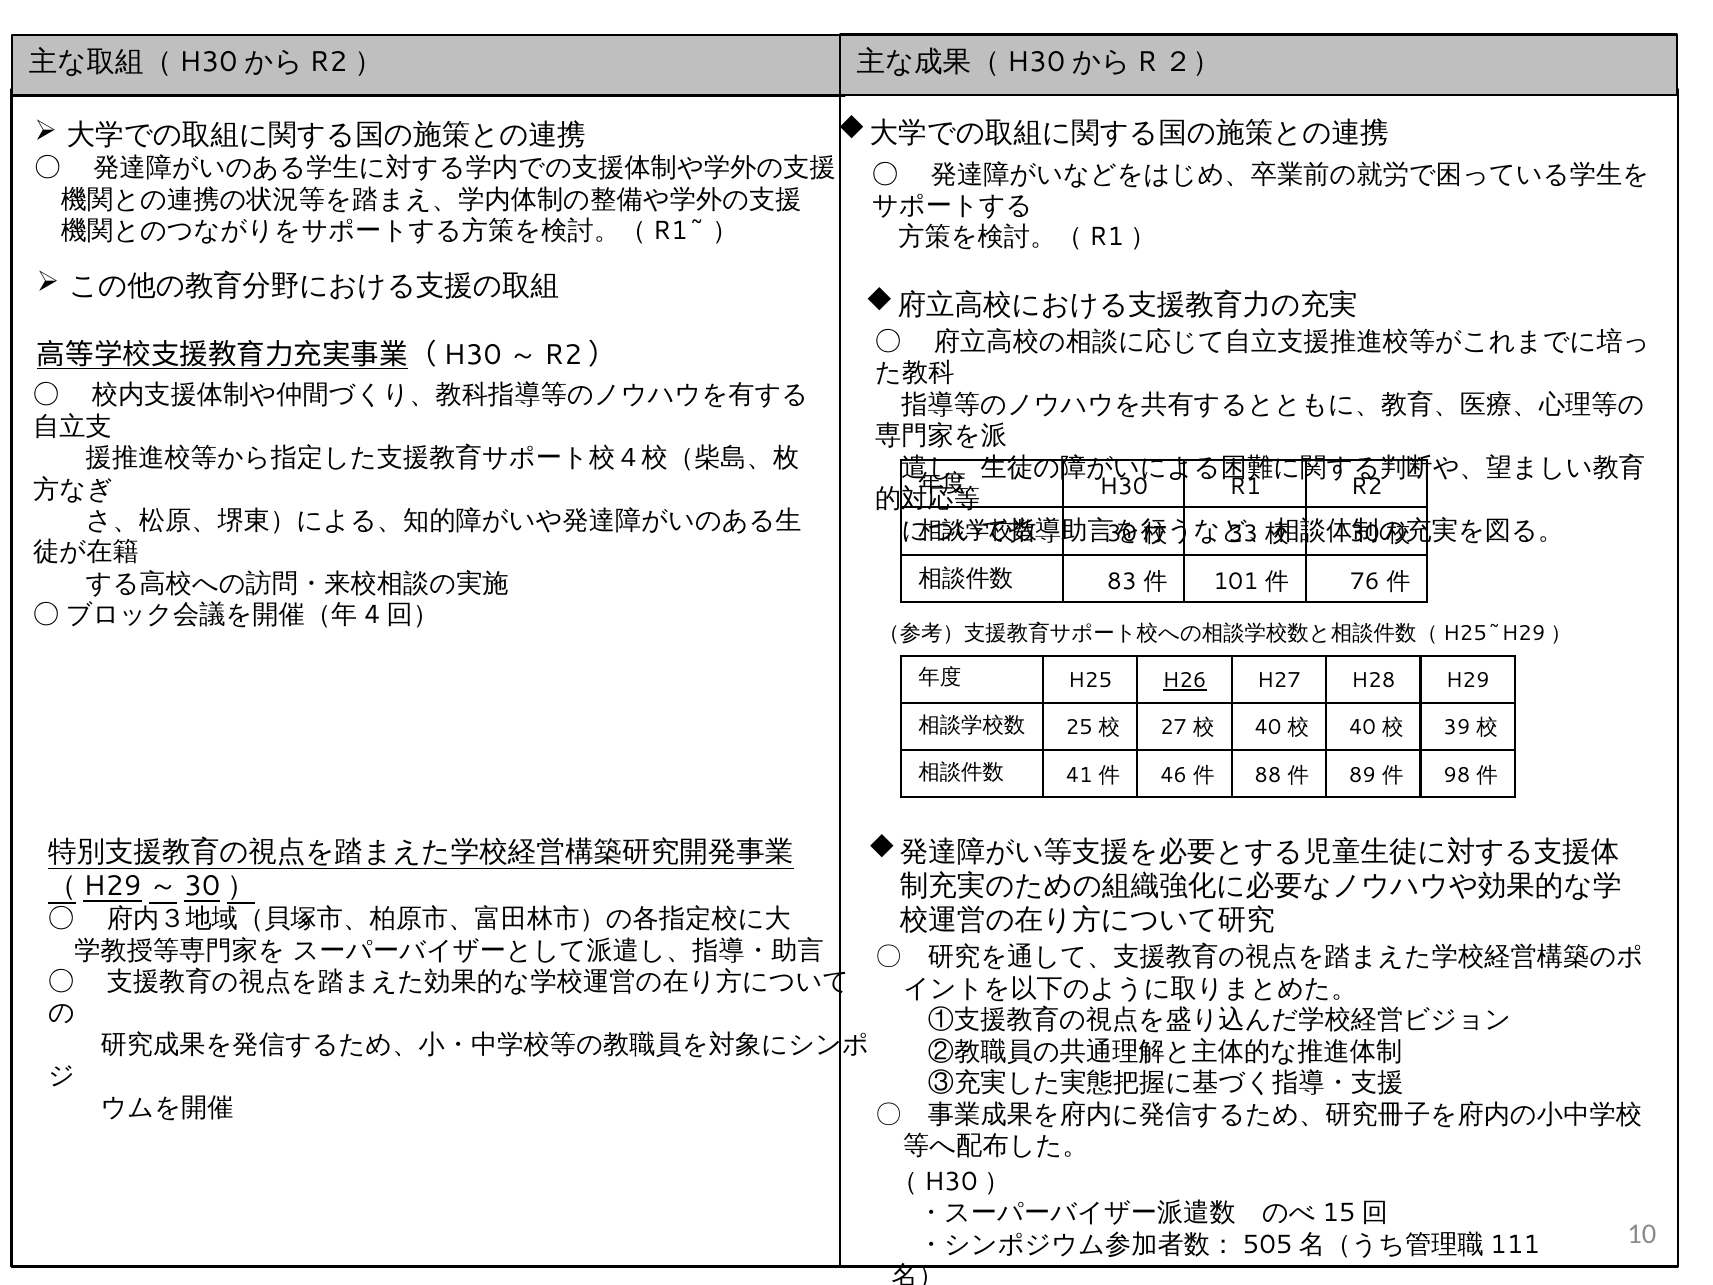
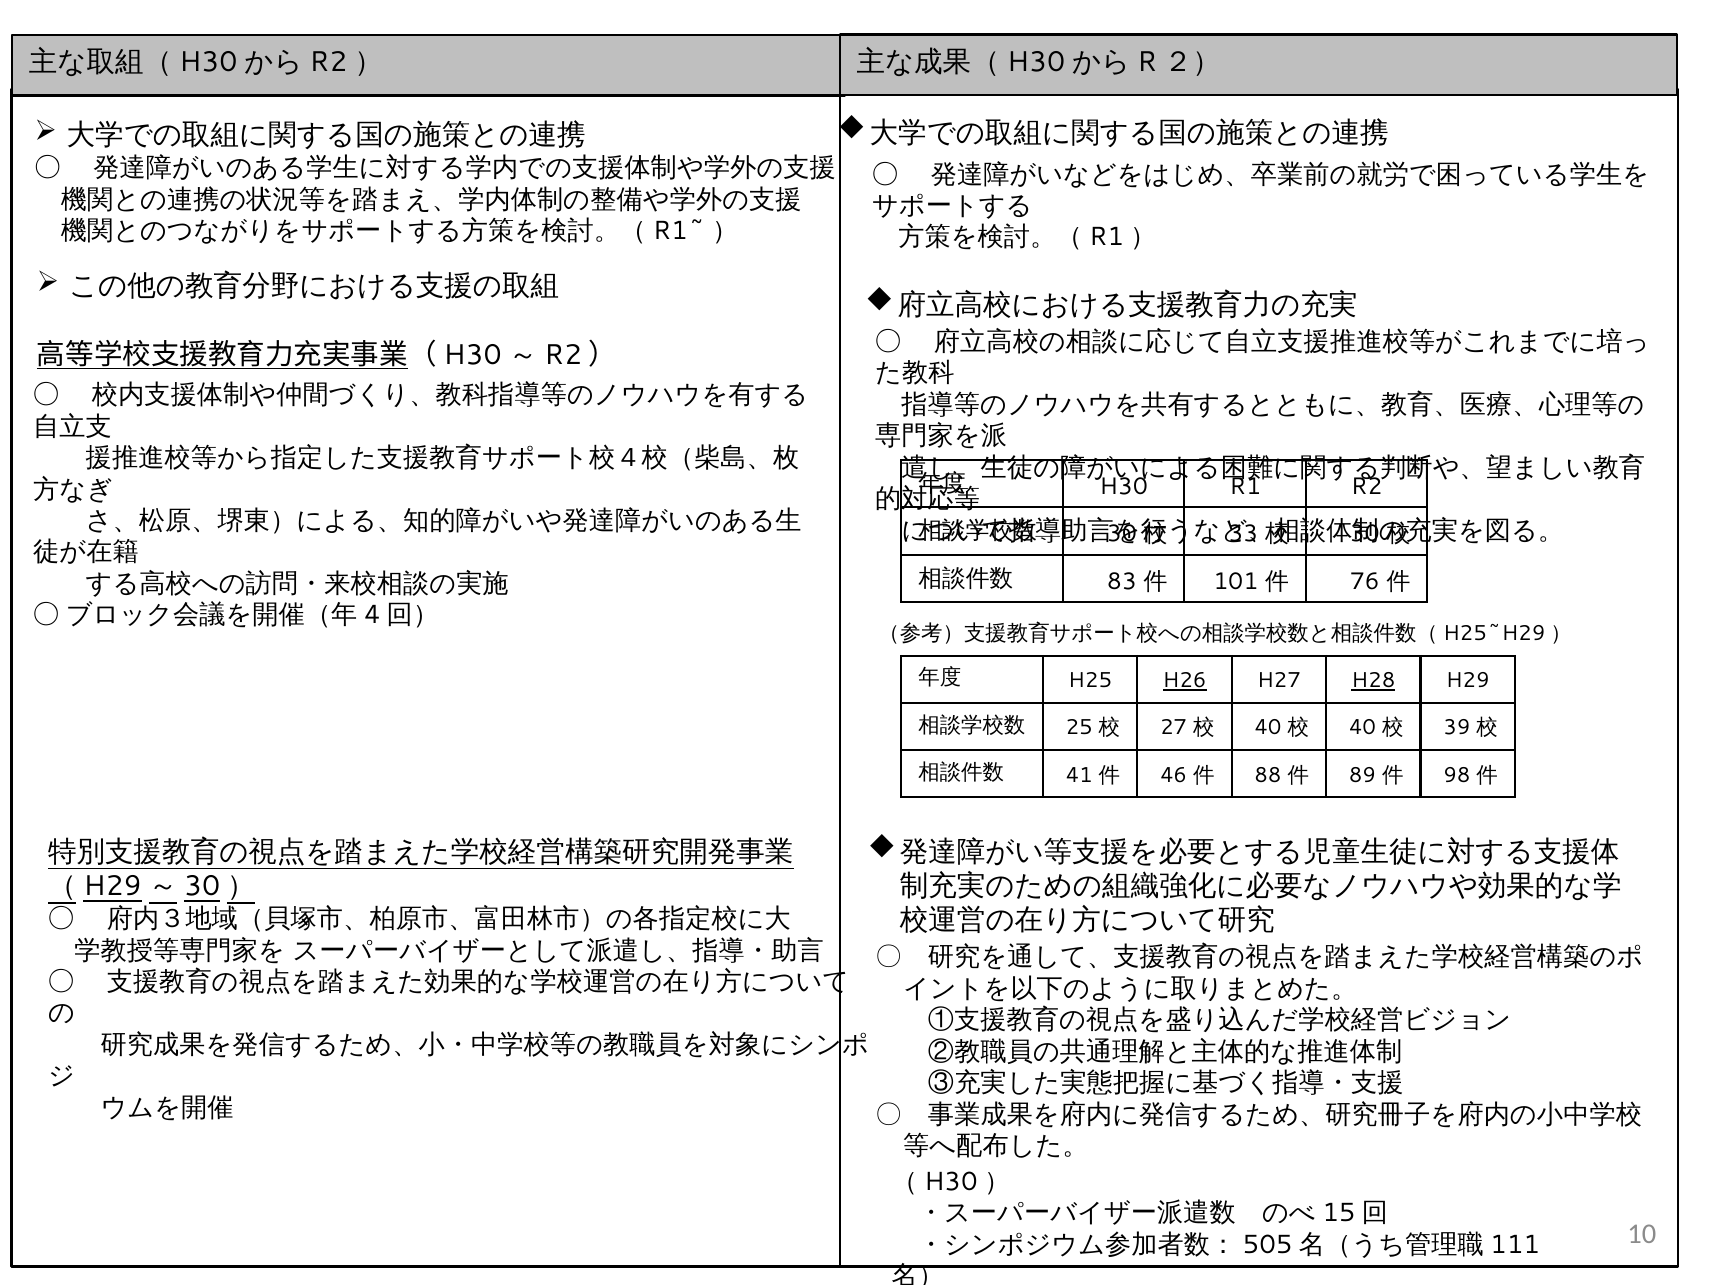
H28 underline: none -> present
